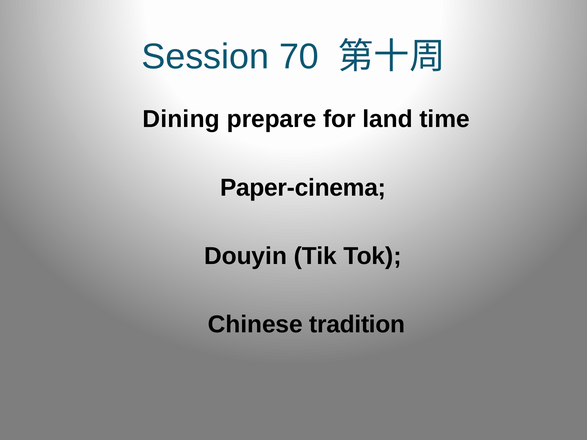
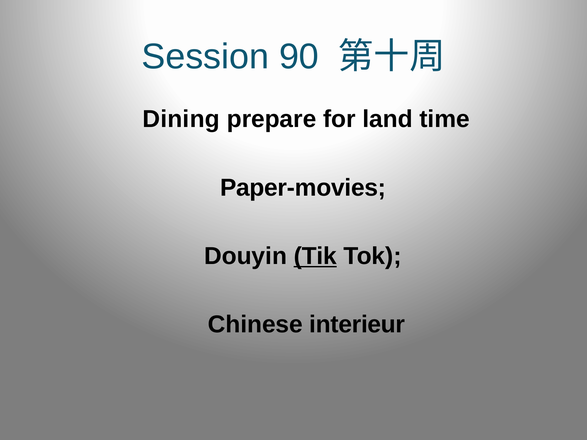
70: 70 -> 90
Paper-cinema: Paper-cinema -> Paper-movies
Tik underline: none -> present
tradition: tradition -> interieur
